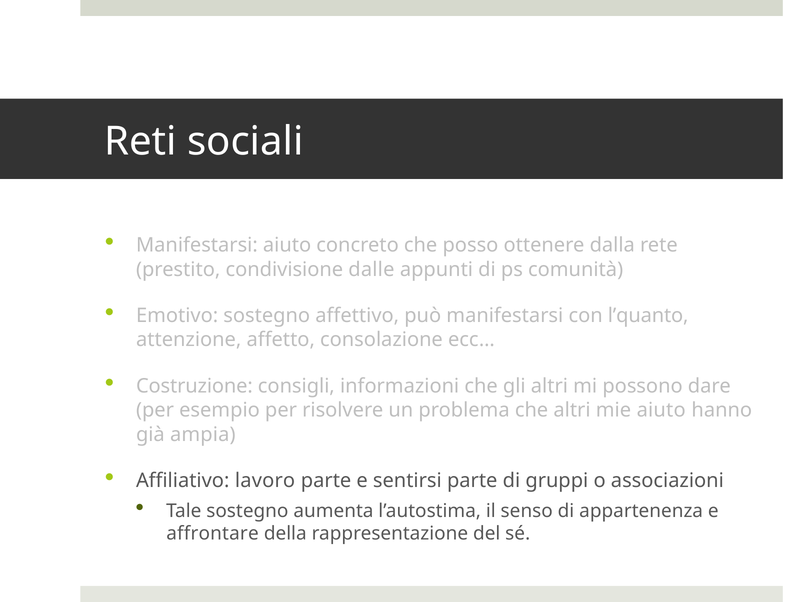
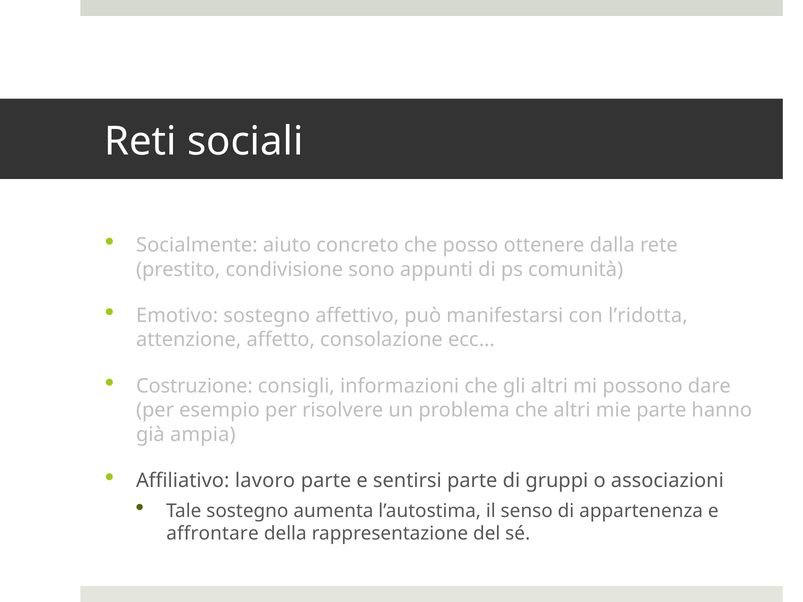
Manifestarsi at (197, 245): Manifestarsi -> Socialmente
dalle: dalle -> sono
l’quanto: l’quanto -> l’ridotta
mie aiuto: aiuto -> parte
